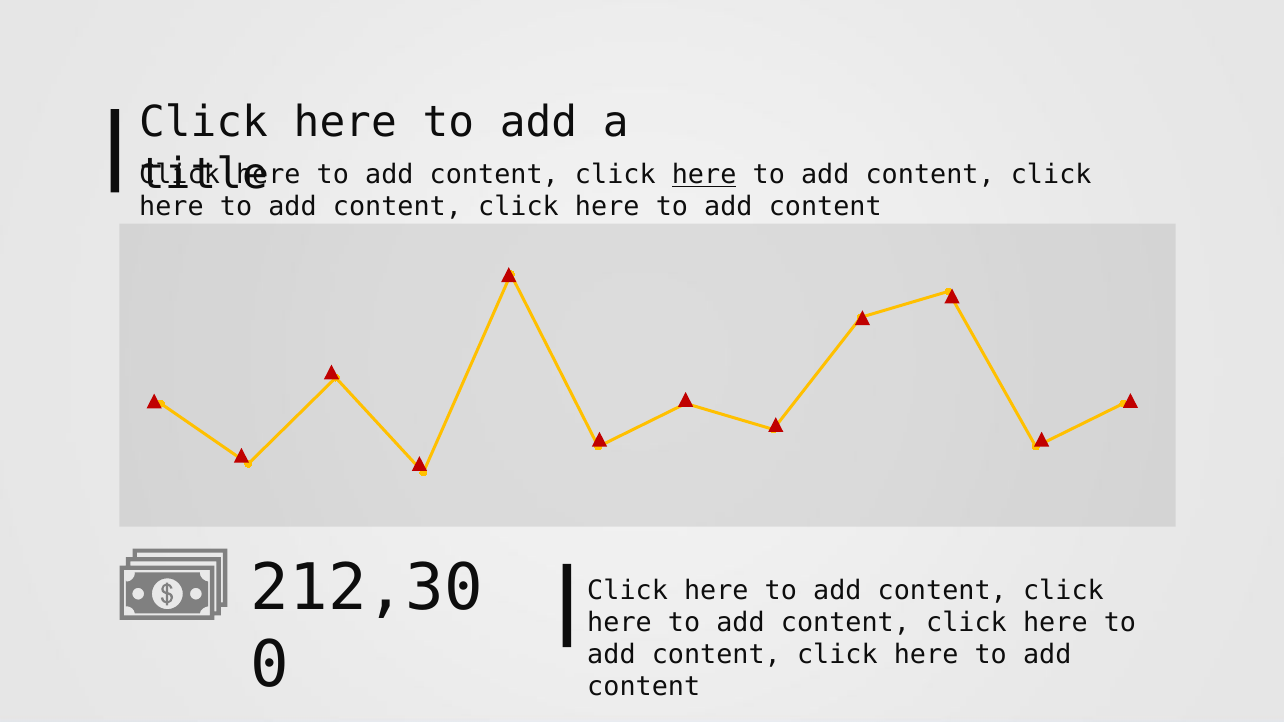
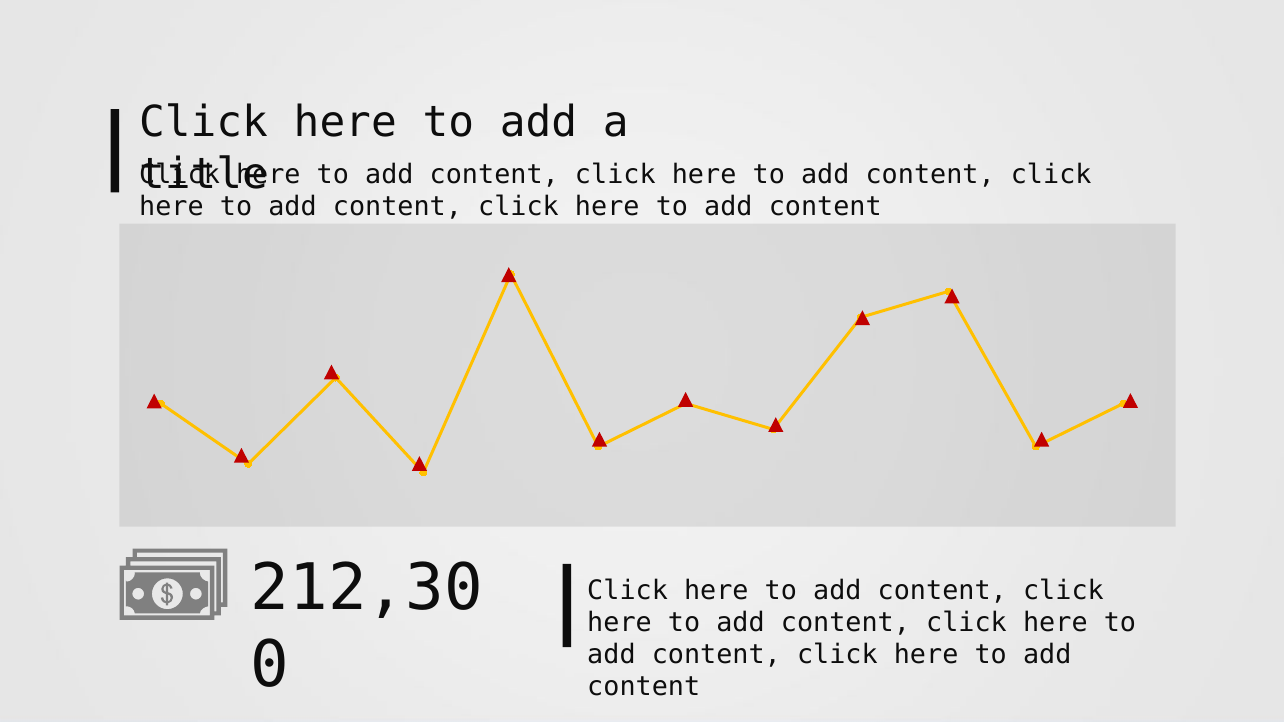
here at (704, 175) underline: present -> none
